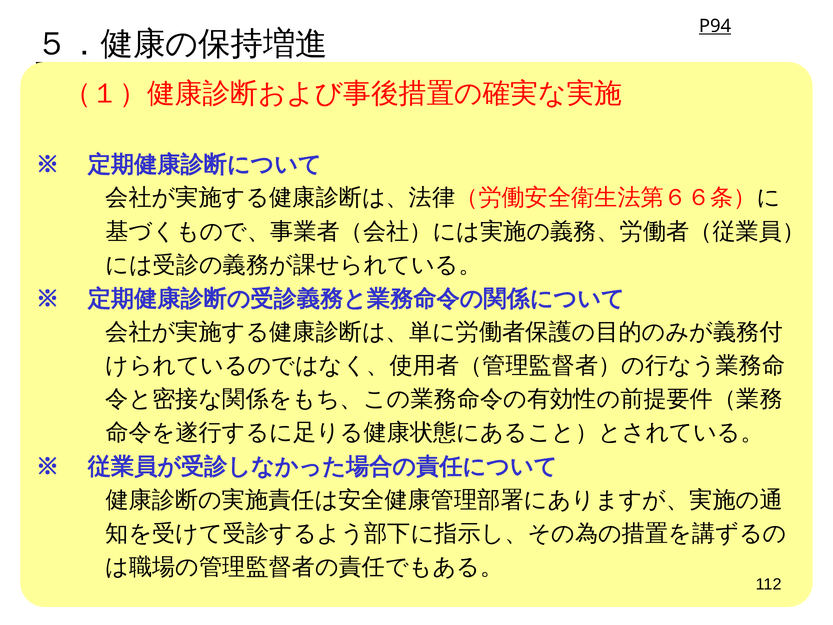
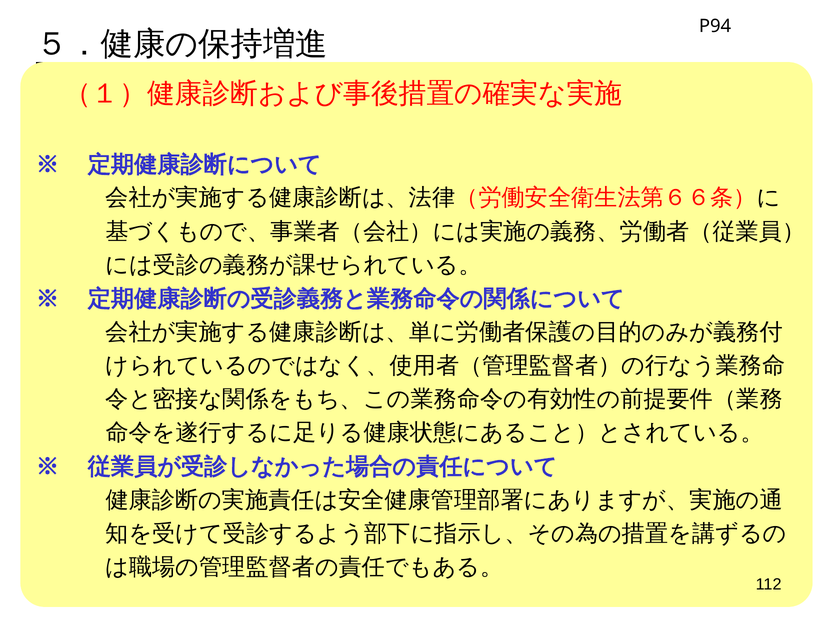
P94 underline: present -> none
